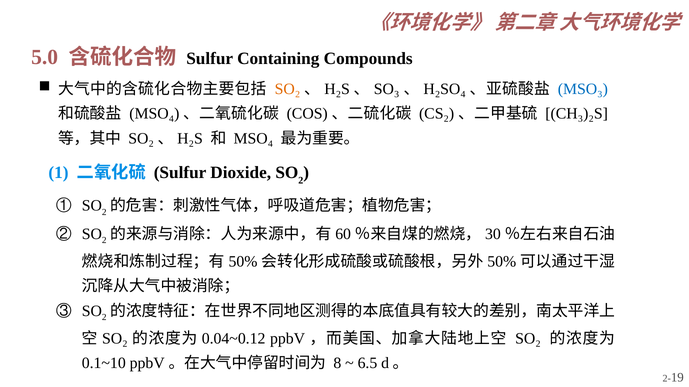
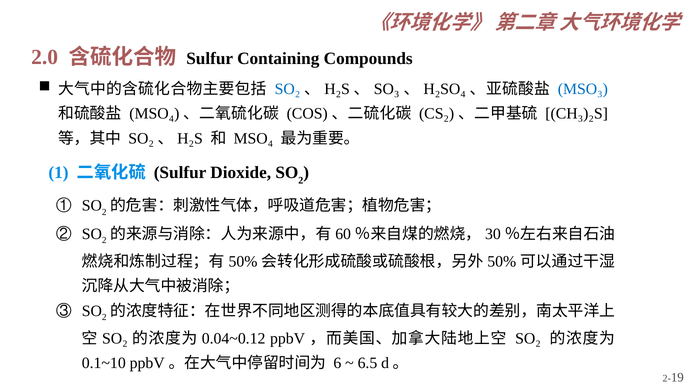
5.0: 5.0 -> 2.0
SO₂ at (288, 89) colour: orange -> blue
8: 8 -> 6
